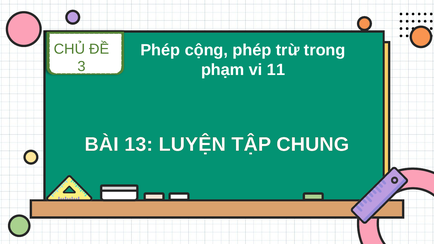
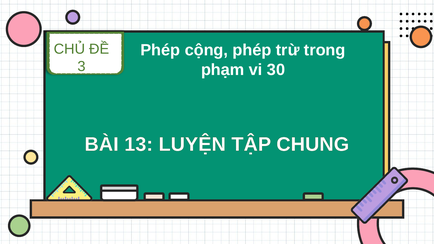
11: 11 -> 30
